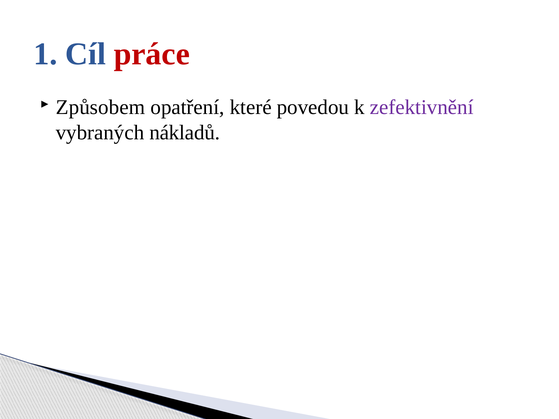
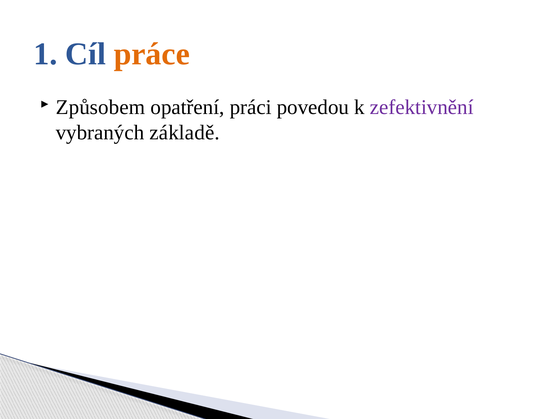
práce colour: red -> orange
které: které -> práci
nákladů: nákladů -> základě
